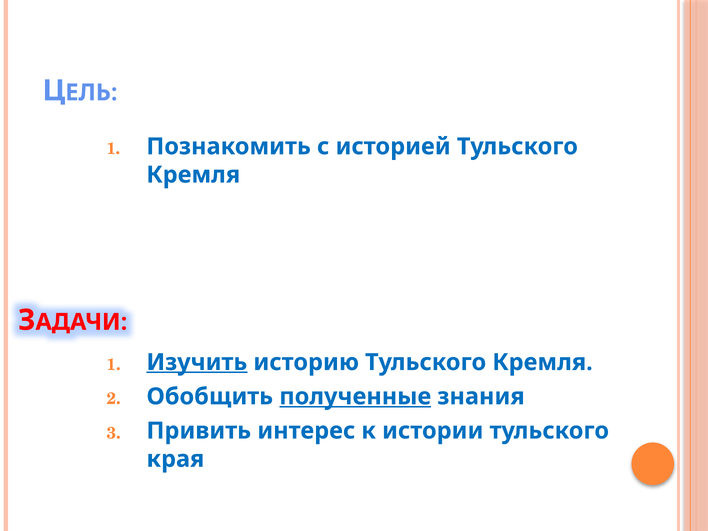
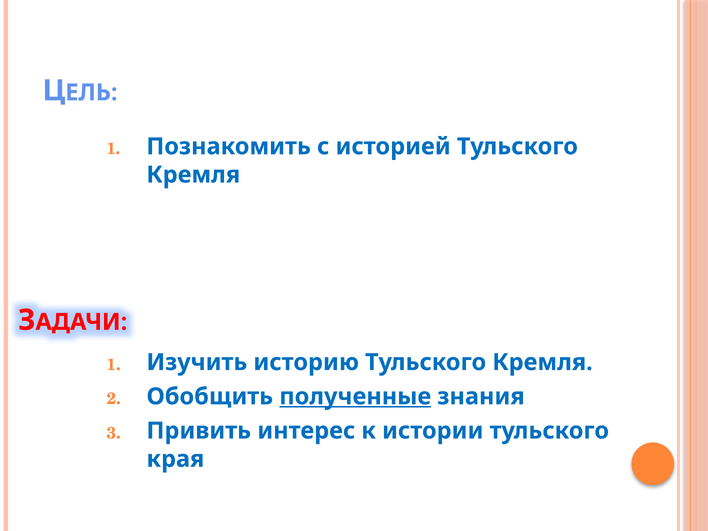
Изучить underline: present -> none
